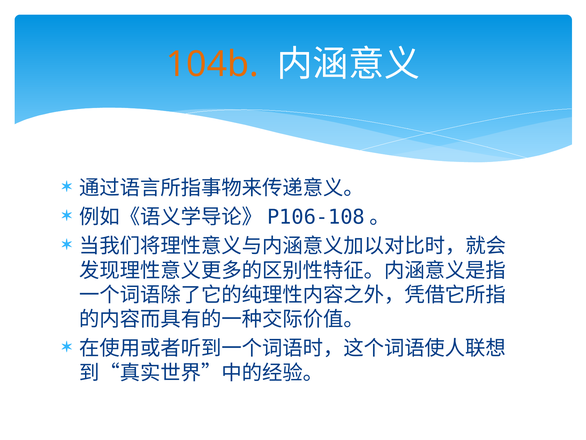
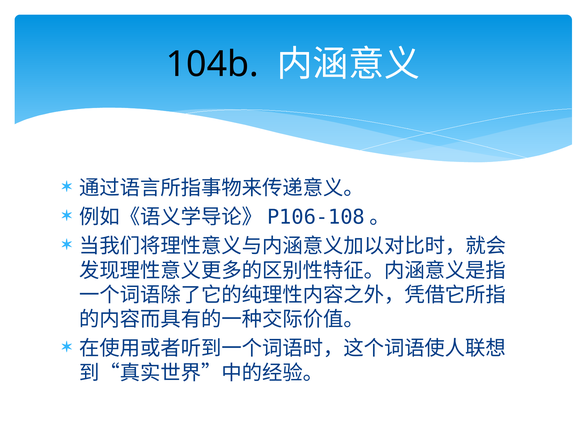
104b colour: orange -> black
